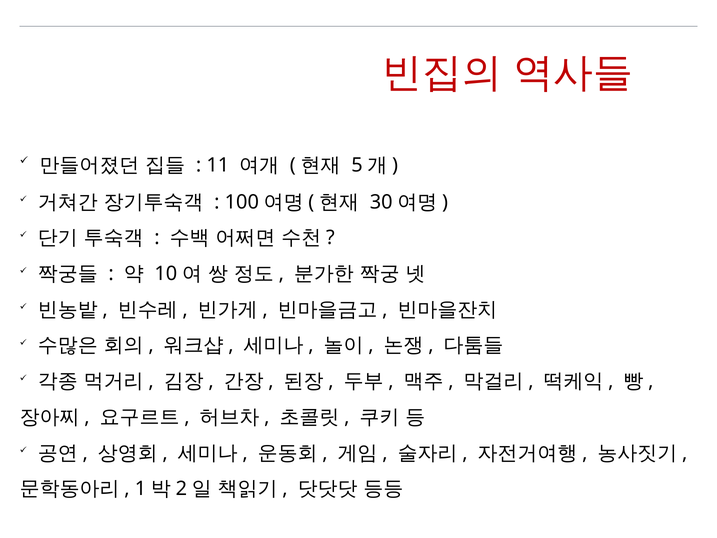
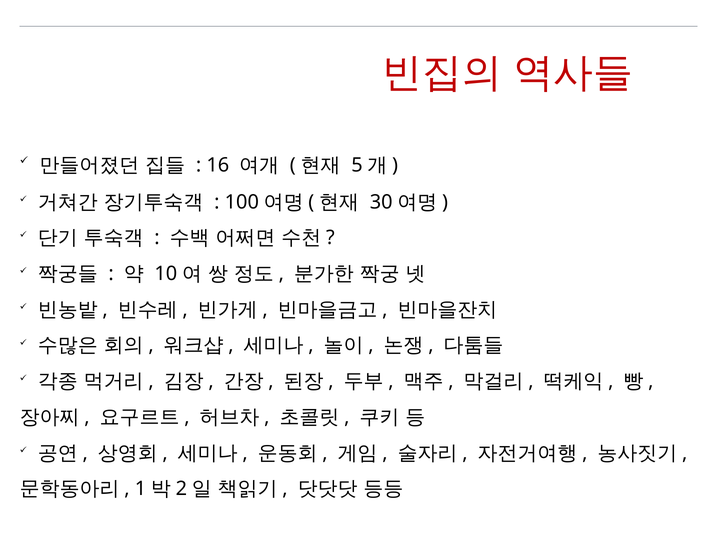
11: 11 -> 16
